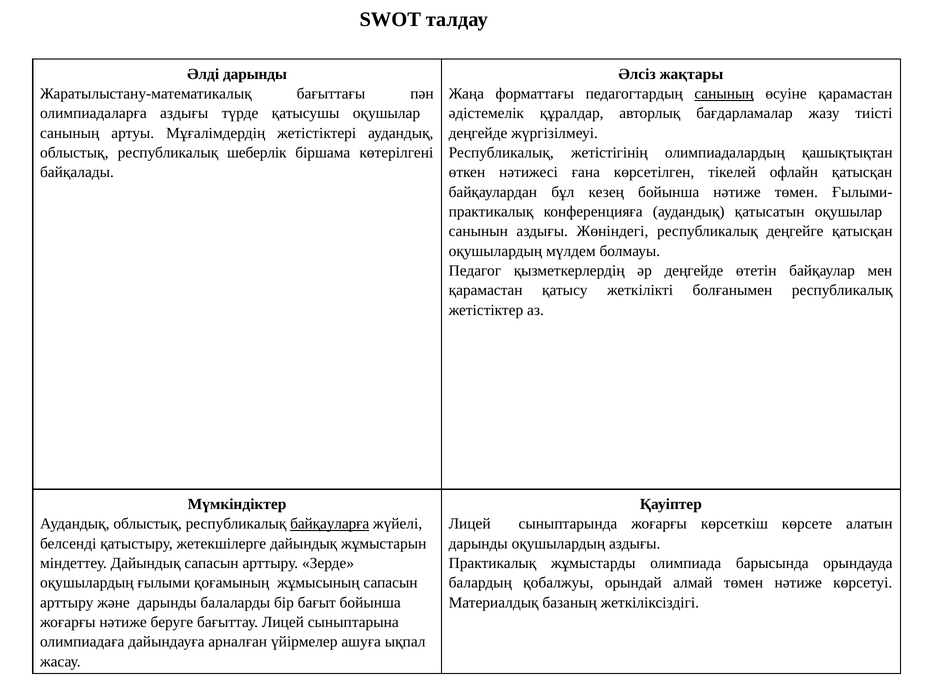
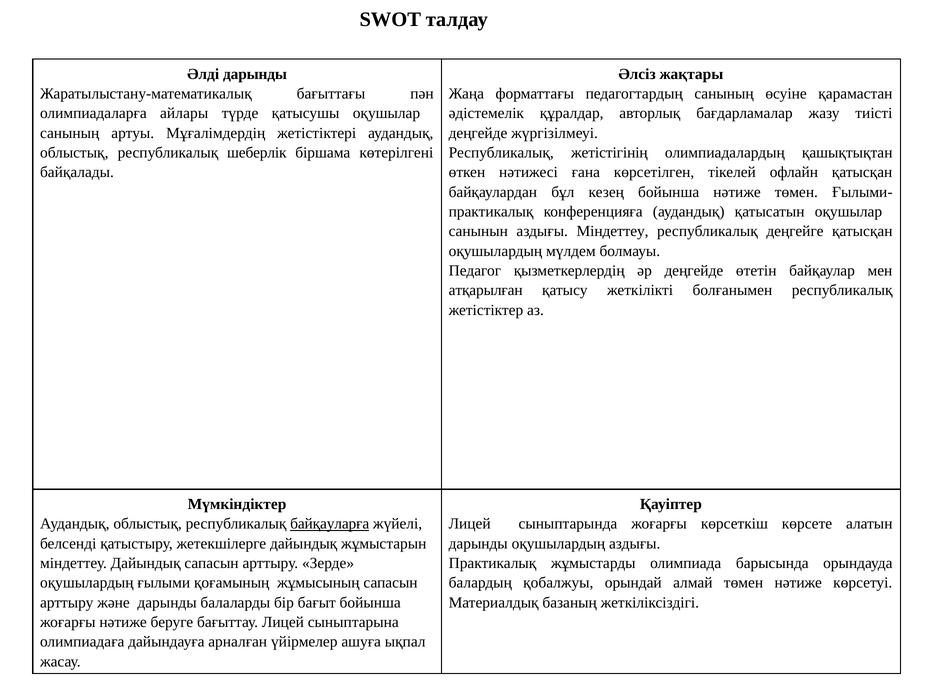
санының at (724, 94) underline: present -> none
олимпиадаларға аздығы: аздығы -> айлары
аздығы Жөніндегі: Жөніндегі -> Міндеттеу
қарамастан at (486, 291): қарамастан -> атқарылған
